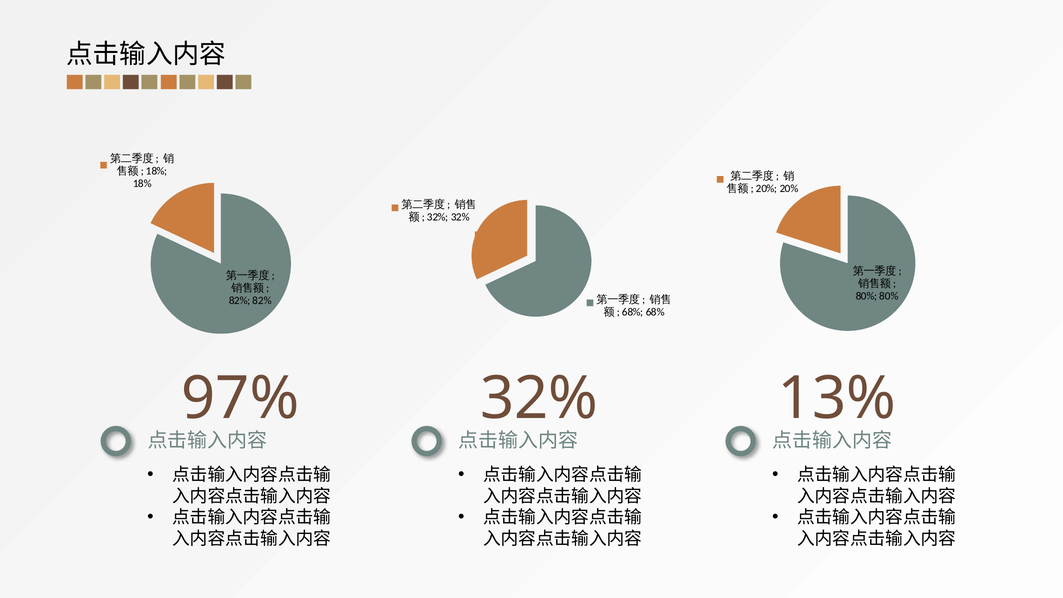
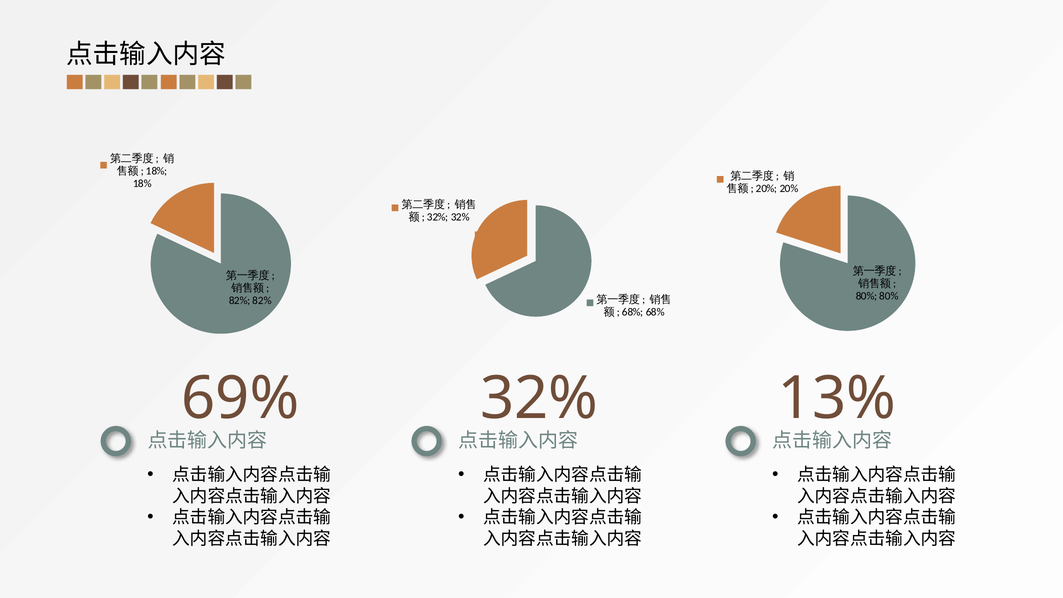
97%: 97% -> 69%
